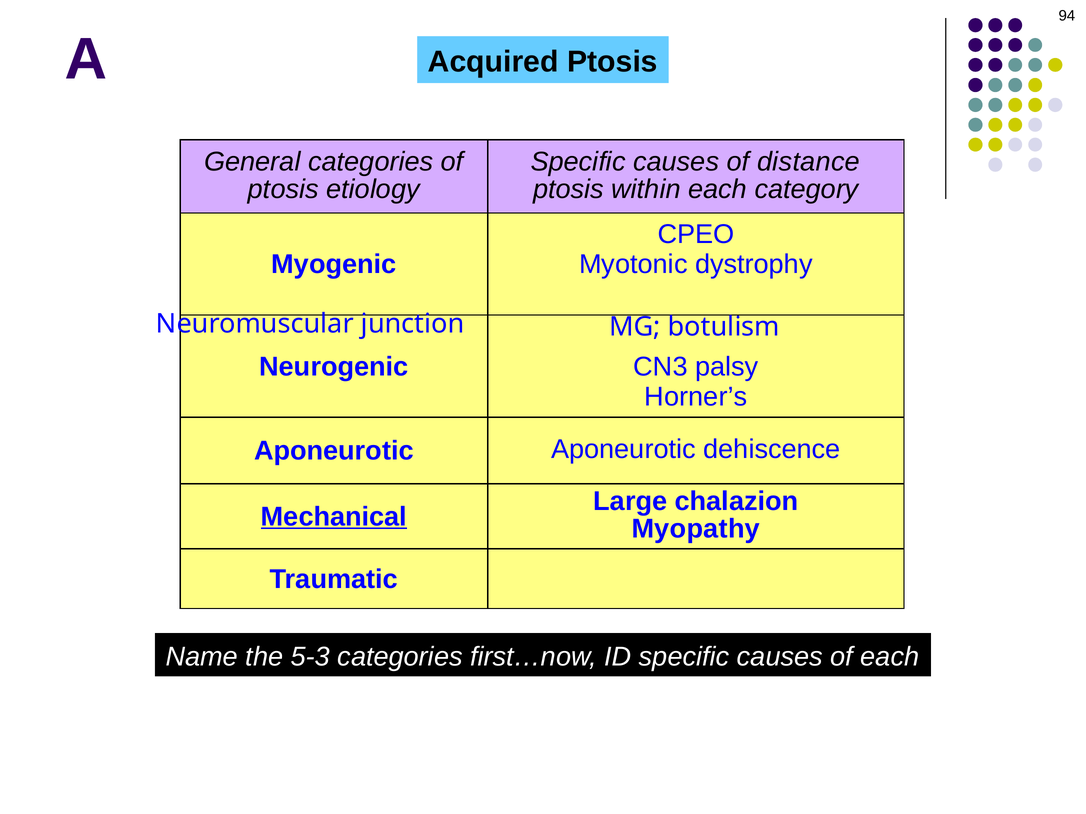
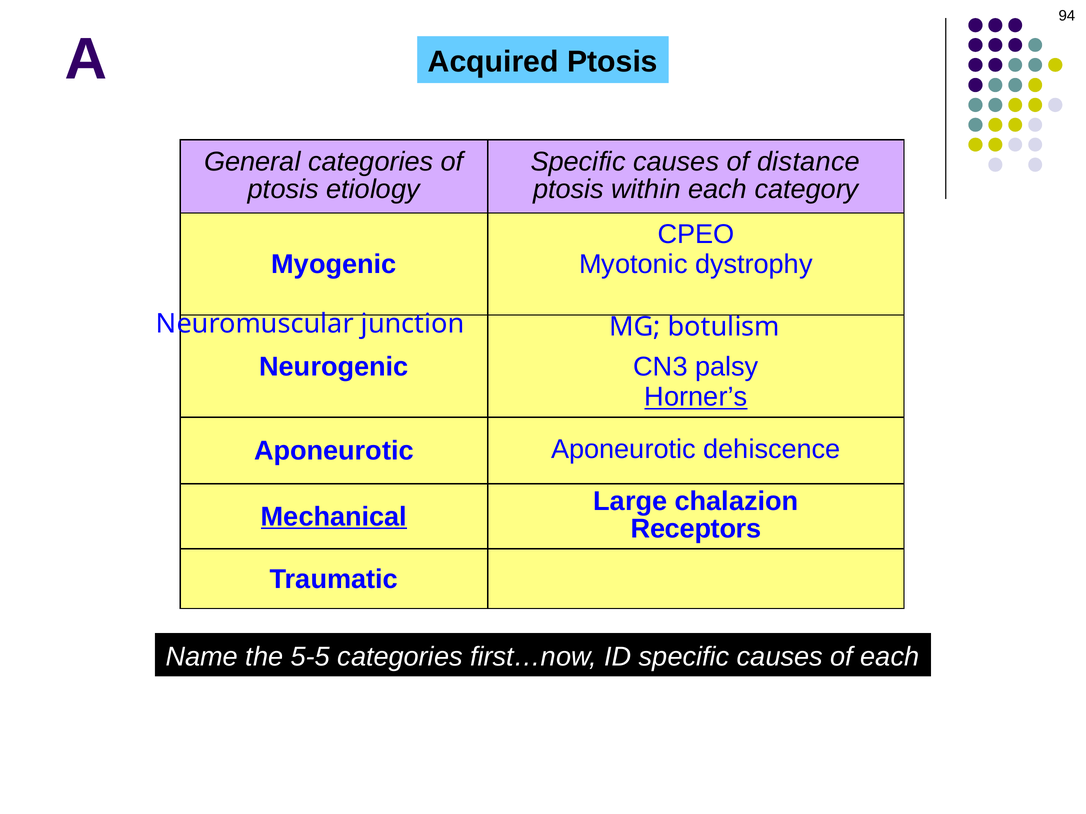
Horner’s underline: none -> present
Myopathy: Myopathy -> Receptors
5-3: 5-3 -> 5-5
